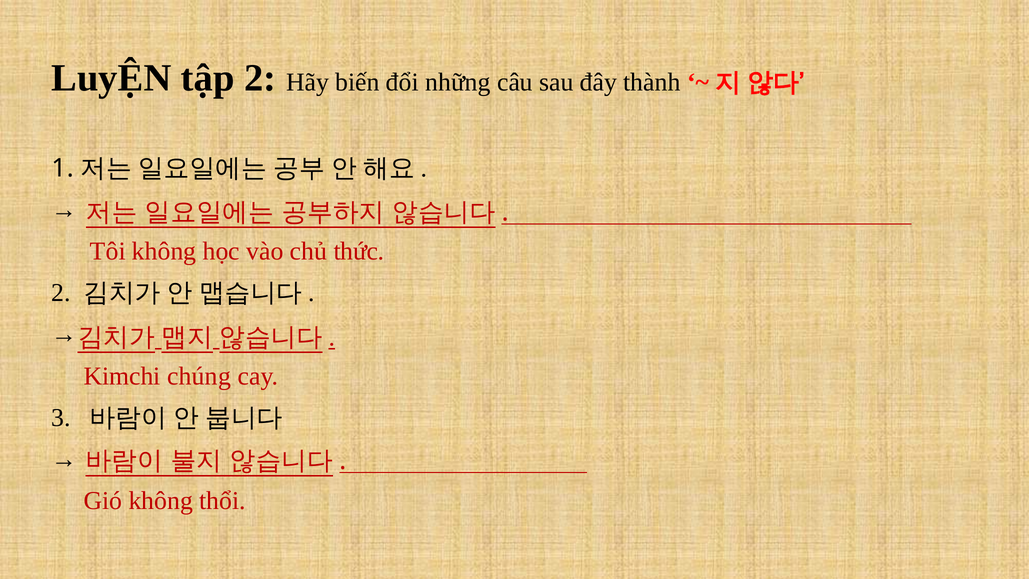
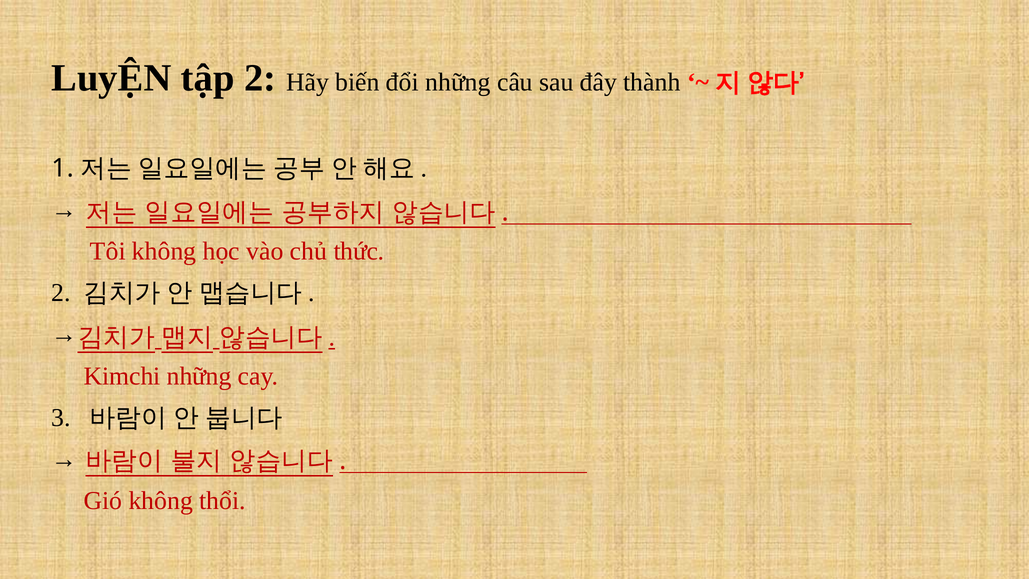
Kimchi chúng: chúng -> những
